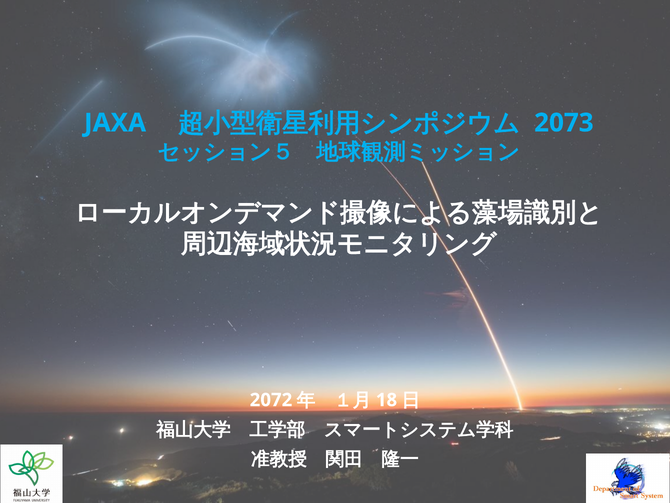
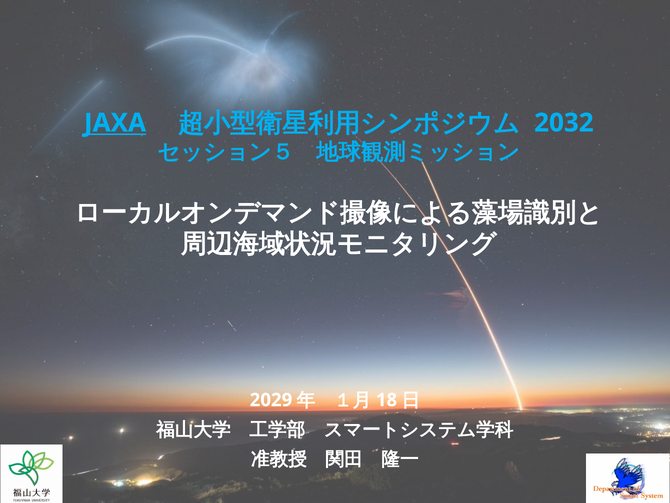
JAXA underline: none -> present
2073: 2073 -> 2032
2072: 2072 -> 2029
